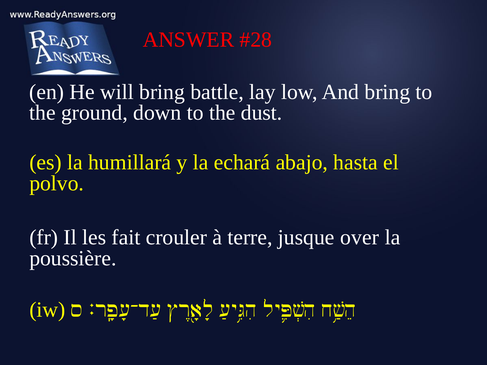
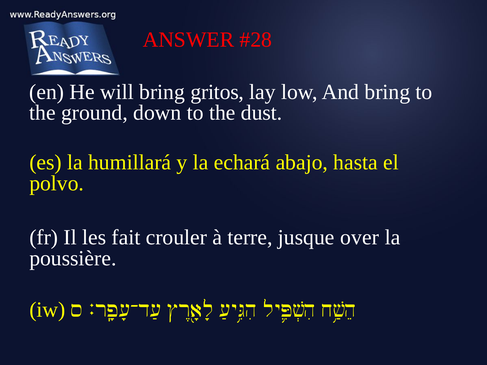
battle: battle -> gritos
